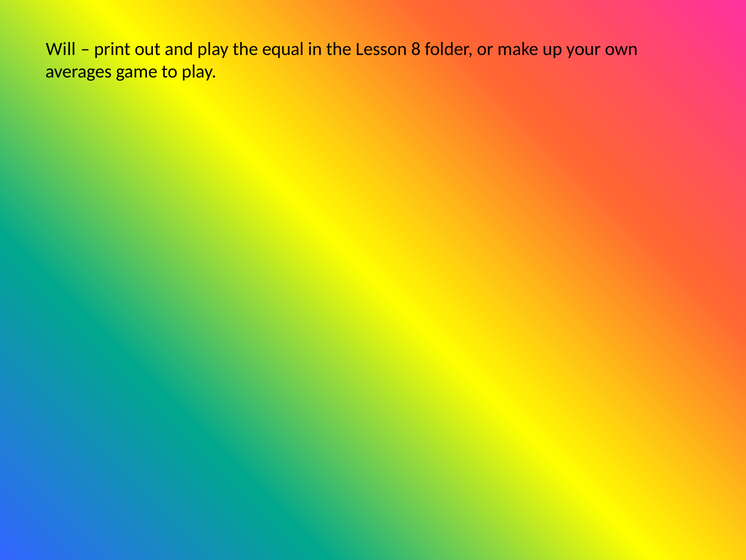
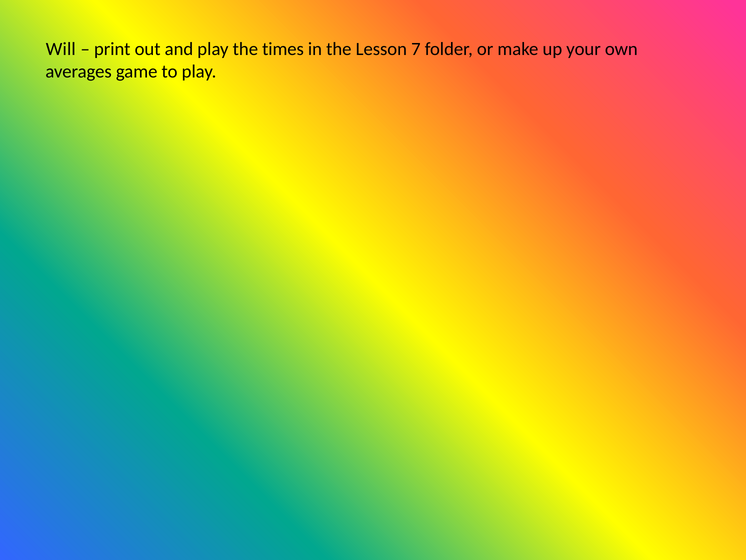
equal: equal -> times
8: 8 -> 7
